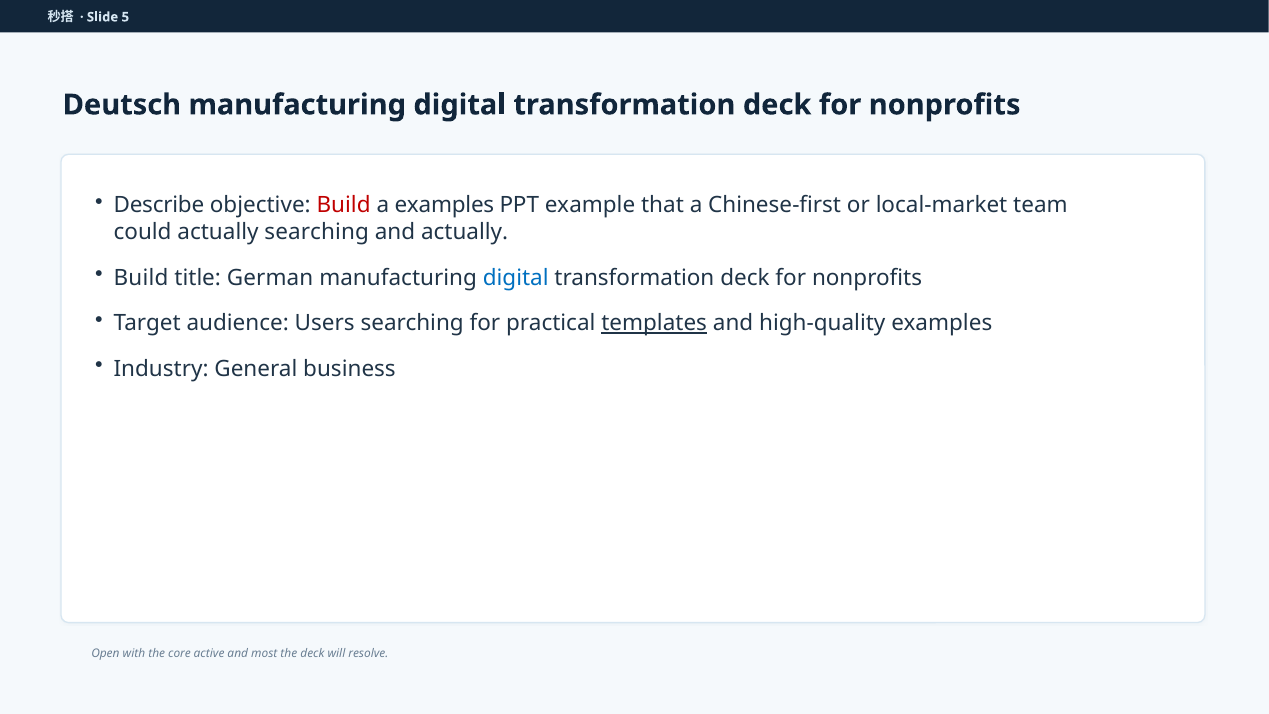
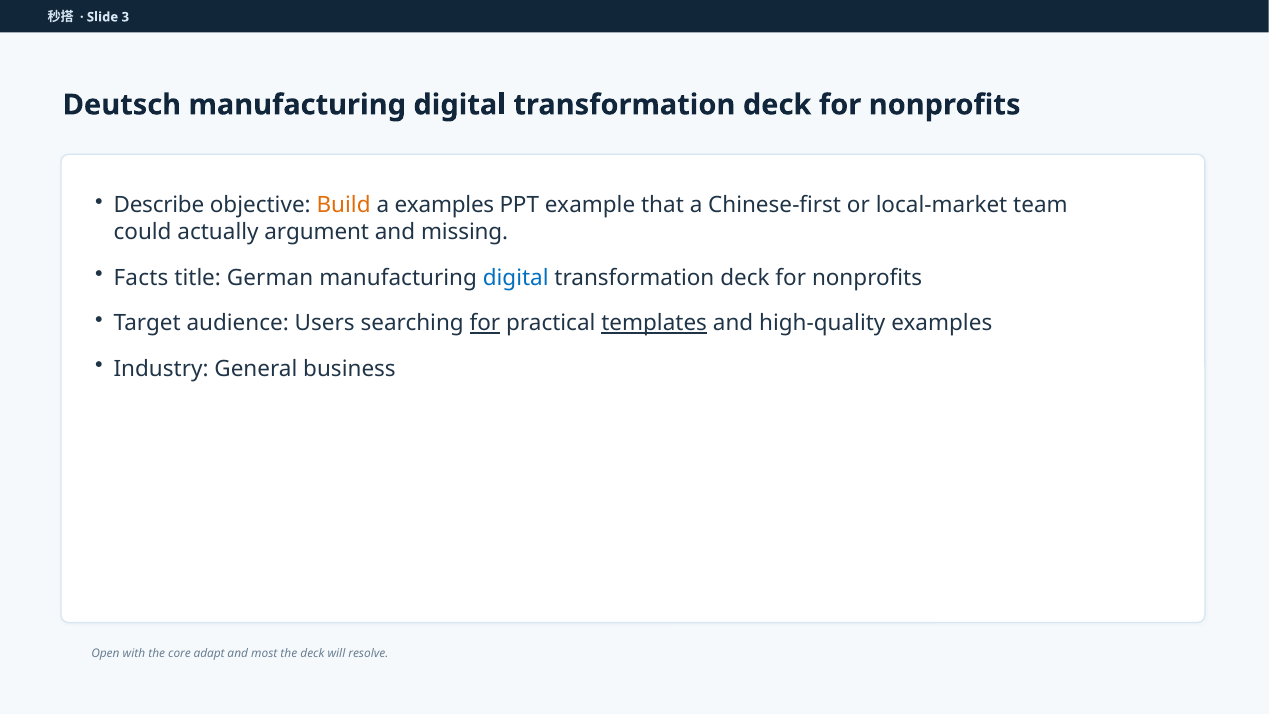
5: 5 -> 3
Build at (344, 205) colour: red -> orange
actually searching: searching -> argument
and actually: actually -> missing
Build at (141, 278): Build -> Facts
for at (485, 323) underline: none -> present
active: active -> adapt
